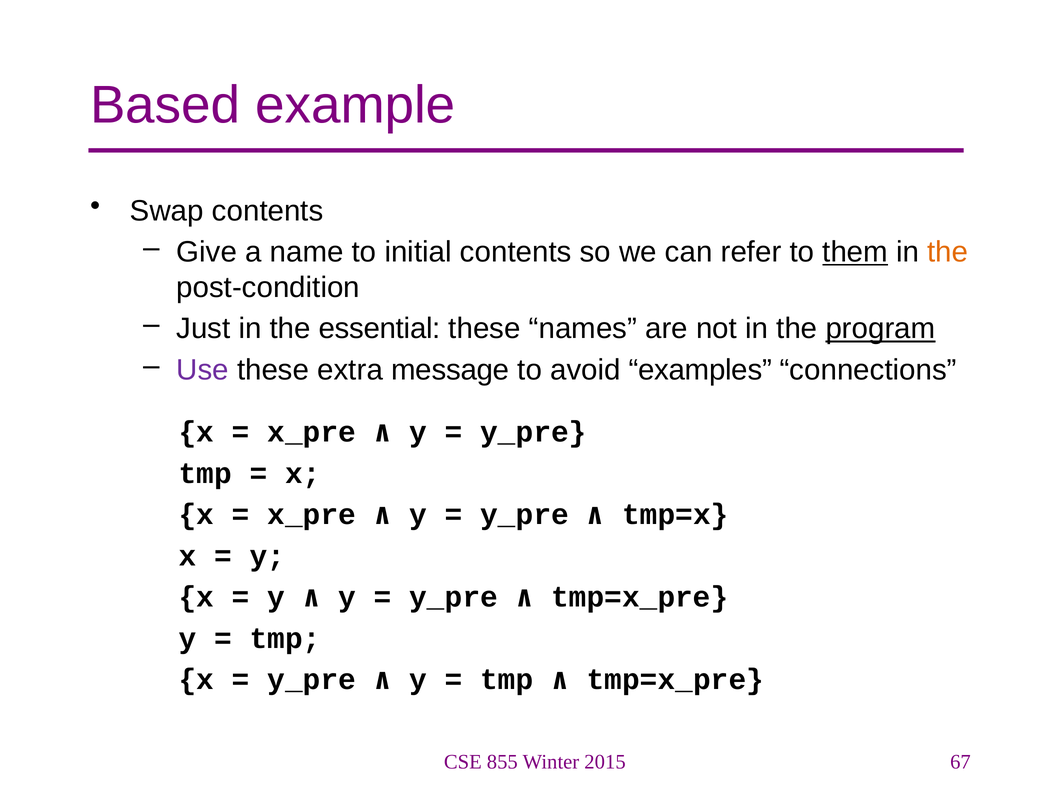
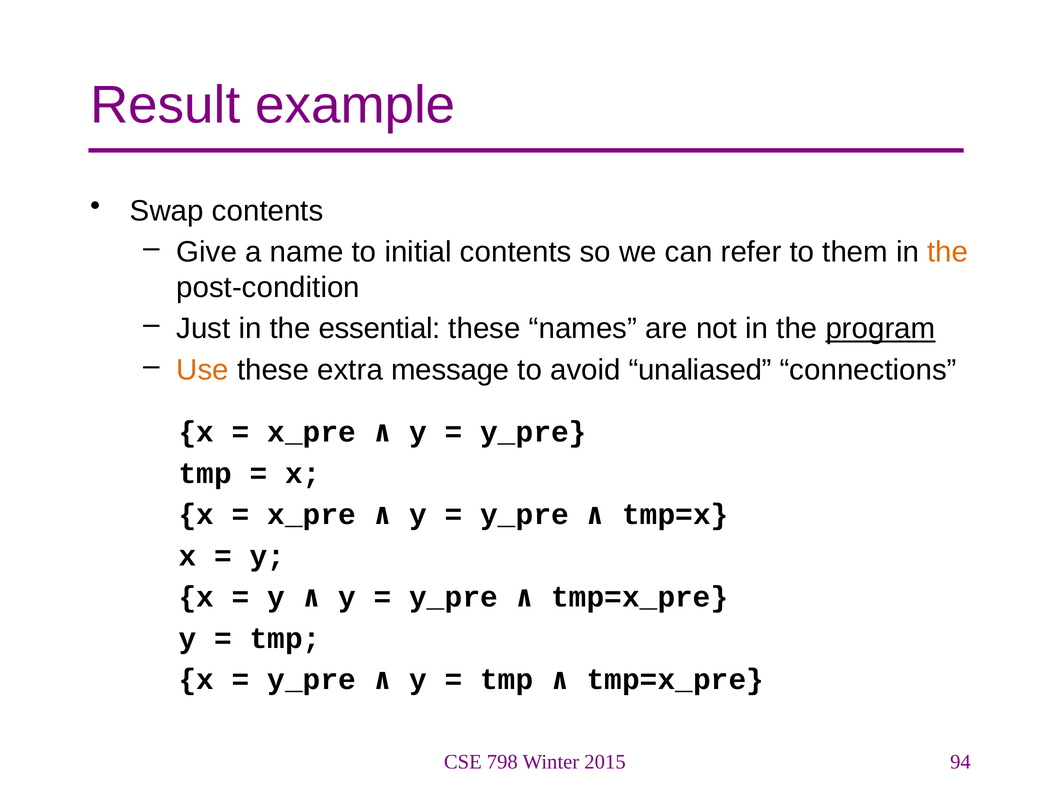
Based: Based -> Result
them underline: present -> none
Use colour: purple -> orange
examples: examples -> unaliased
855: 855 -> 798
67: 67 -> 94
